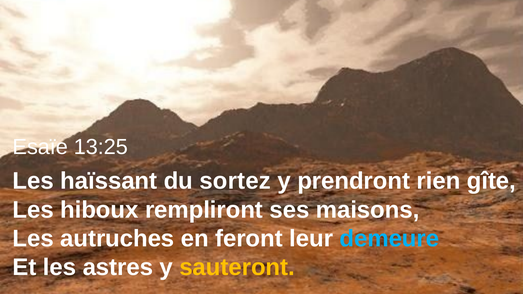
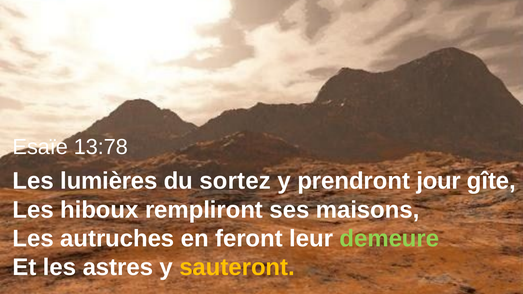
13:25: 13:25 -> 13:78
haïssant: haïssant -> lumières
rien: rien -> jour
demeure colour: light blue -> light green
